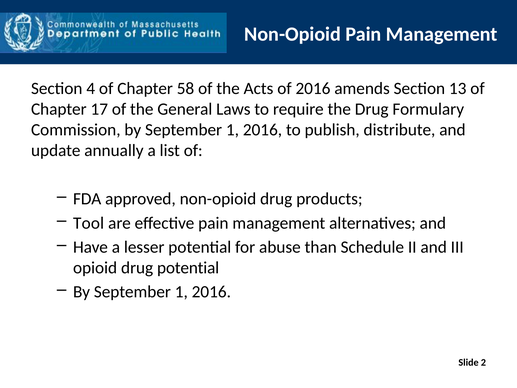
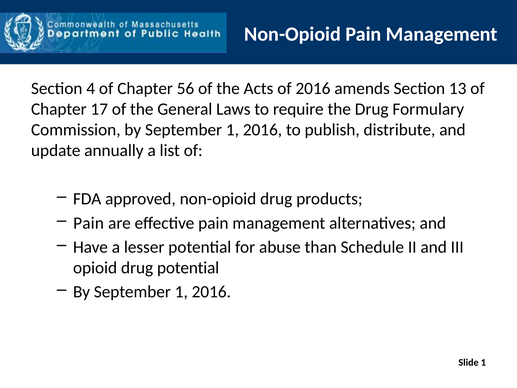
58: 58 -> 56
Tool at (89, 223): Tool -> Pain
Slide 2: 2 -> 1
